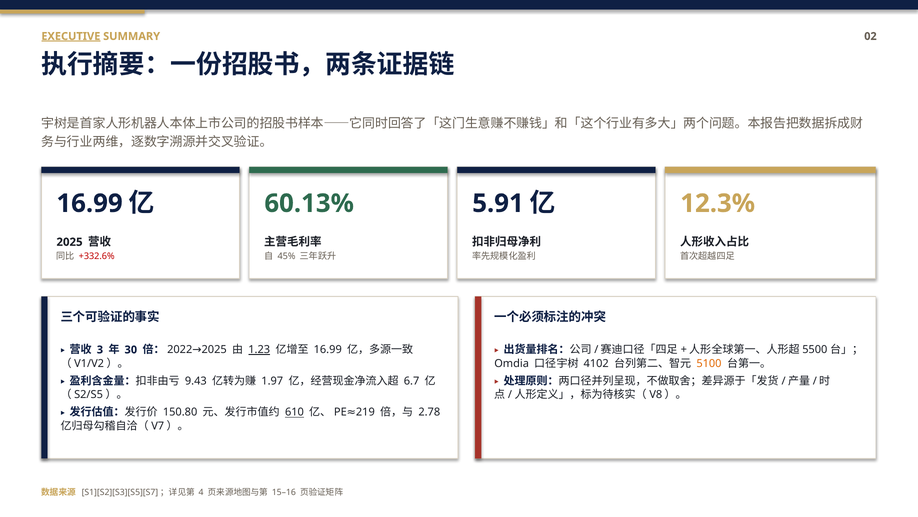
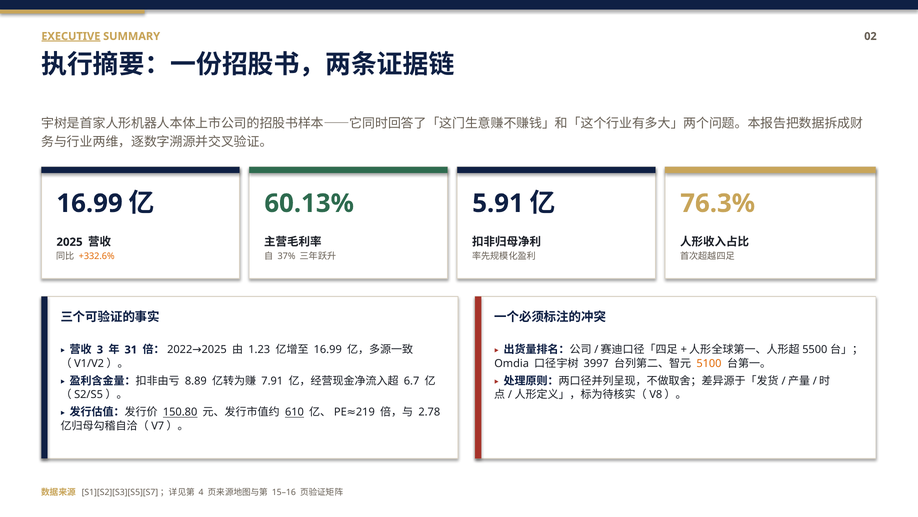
12.3%: 12.3% -> 76.3%
+332.6% colour: red -> orange
45%: 45% -> 37%
1.23 underline: present -> none
30: 30 -> 31
4102: 4102 -> 3997
9.43: 9.43 -> 8.89
1.97: 1.97 -> 7.91
150.80 underline: none -> present
